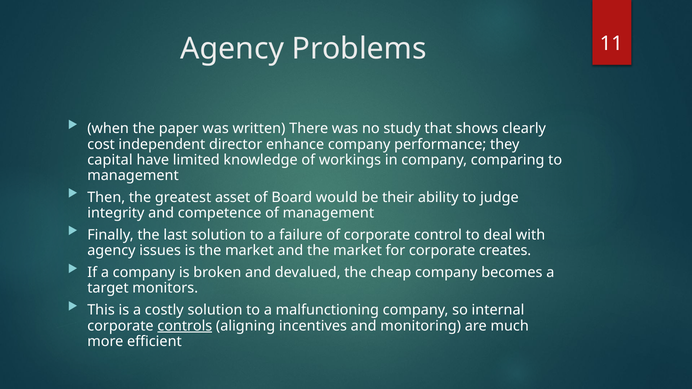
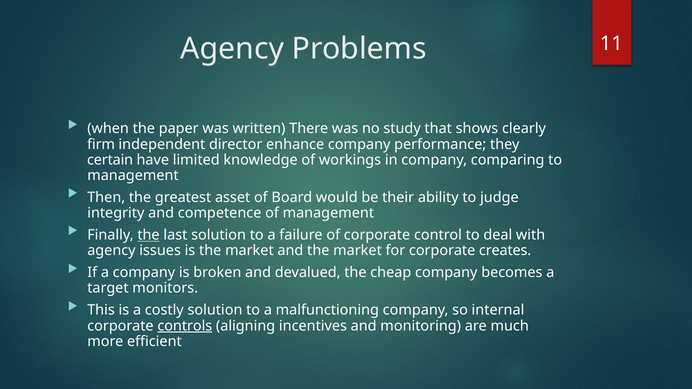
cost: cost -> firm
capital: capital -> certain
the at (149, 235) underline: none -> present
